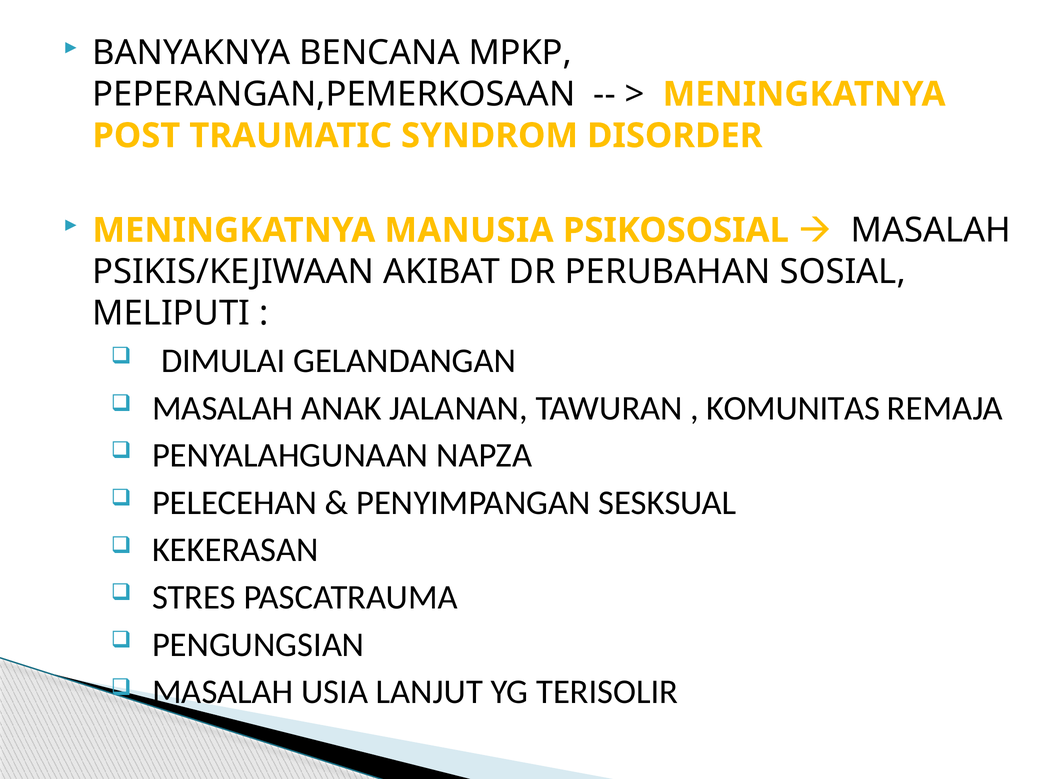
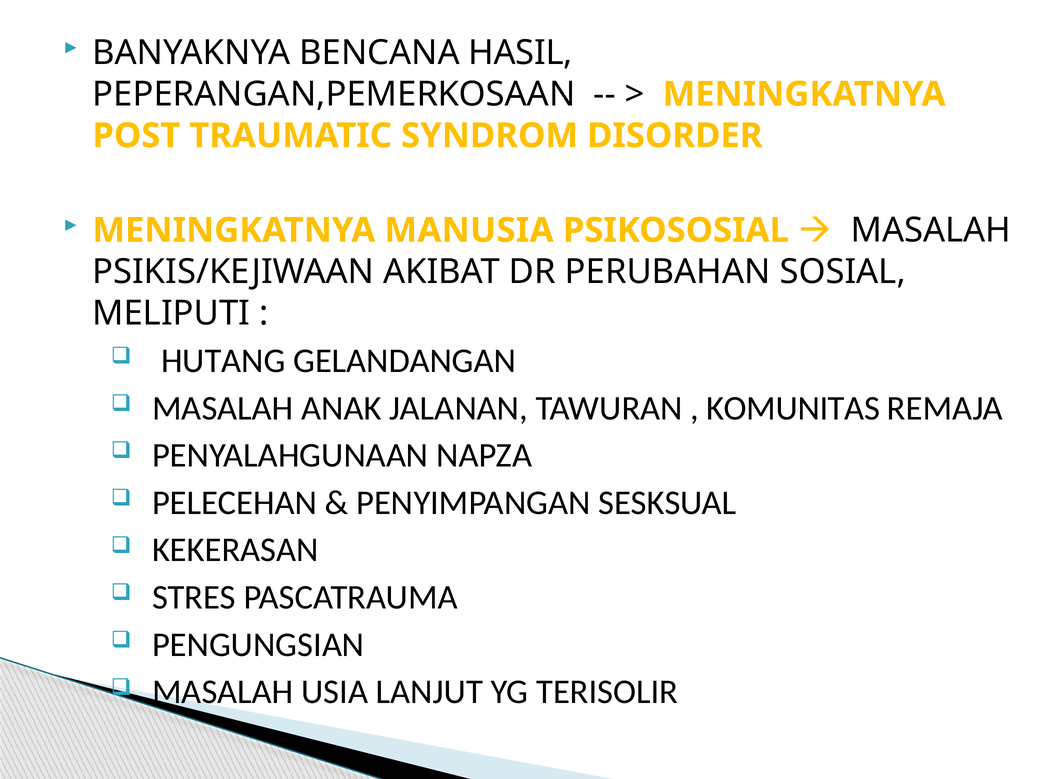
MPKP: MPKP -> HASIL
DIMULAI: DIMULAI -> HUTANG
